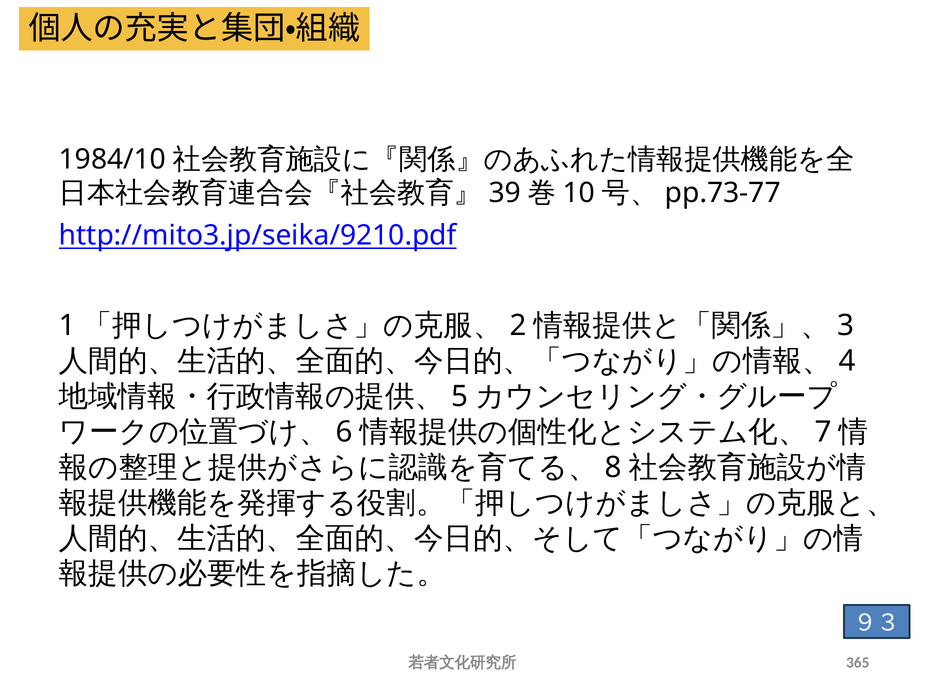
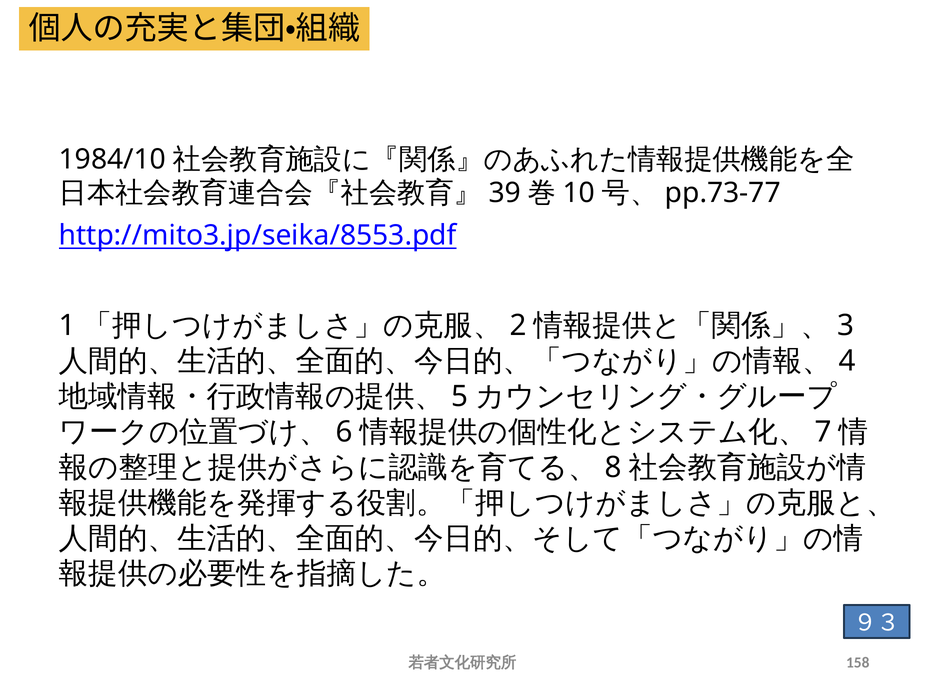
http://mito3.jp/seika/9210.pdf: http://mito3.jp/seika/9210.pdf -> http://mito3.jp/seika/8553.pdf
365: 365 -> 158
